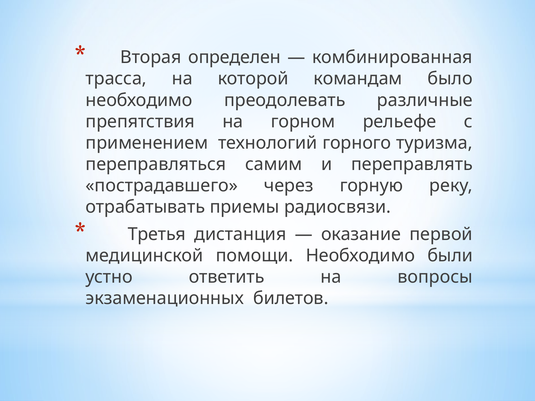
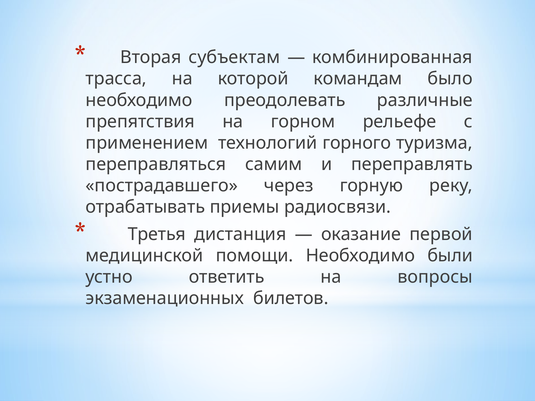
определен: определен -> субъектам
